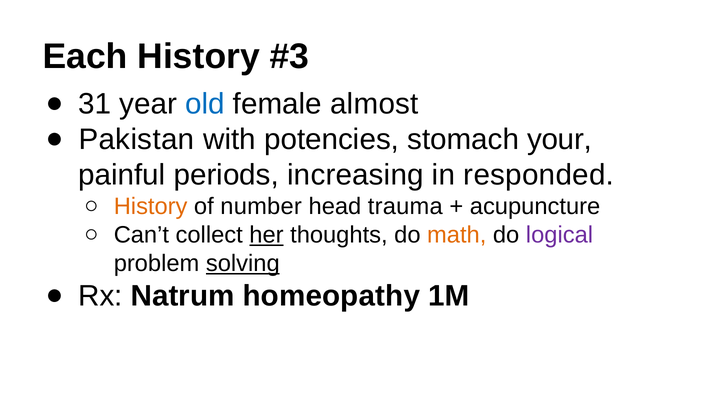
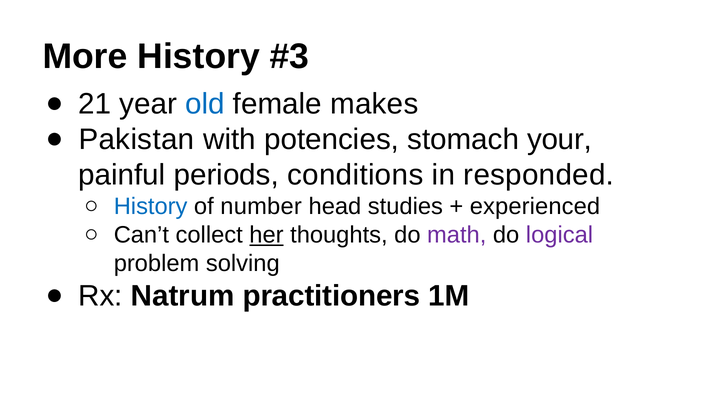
Each: Each -> More
31: 31 -> 21
almost: almost -> makes
increasing: increasing -> conditions
History at (151, 207) colour: orange -> blue
trauma: trauma -> studies
acupuncture: acupuncture -> experienced
math colour: orange -> purple
solving underline: present -> none
homeopathy: homeopathy -> practitioners
